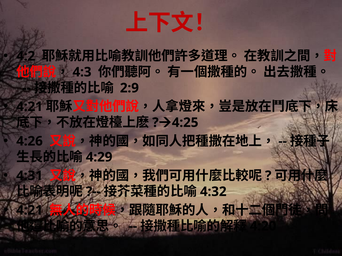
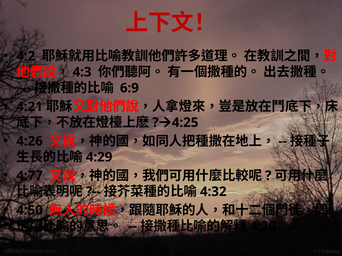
2:9: 2:9 -> 6:9
4:31: 4:31 -> 4:77
4:21 at (30, 211): 4:21 -> 4:50
